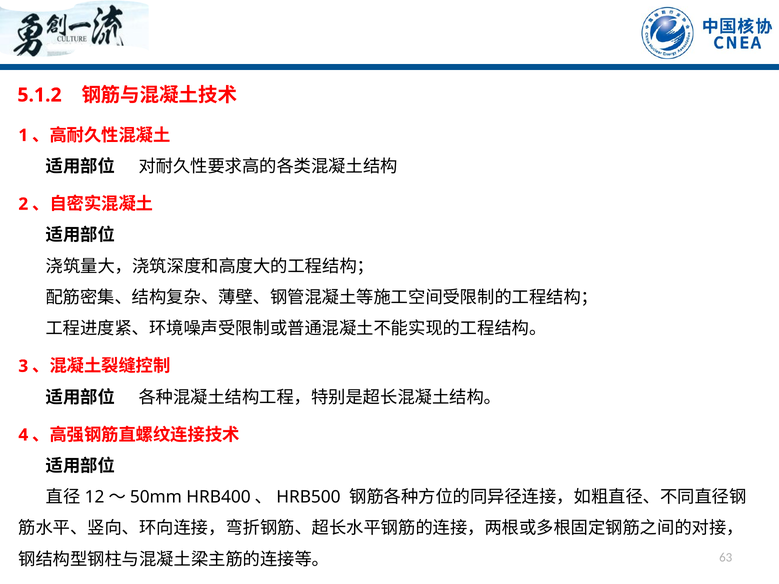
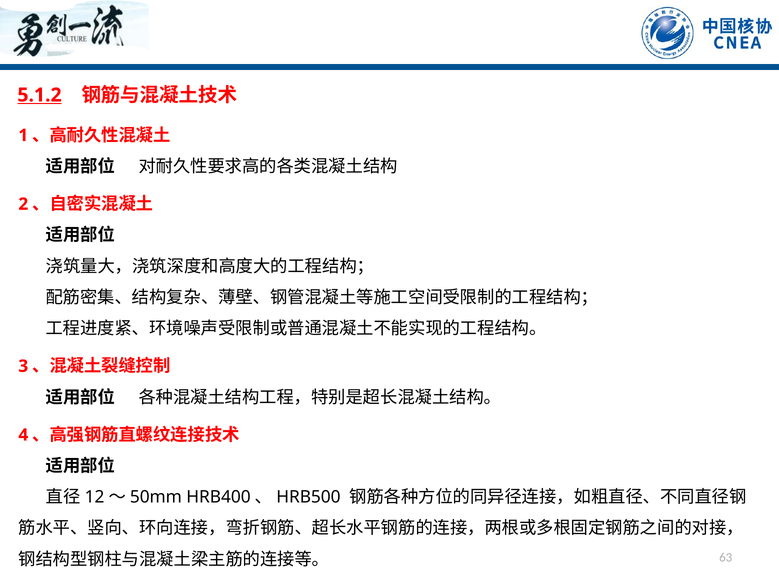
5.1.2 underline: none -> present
